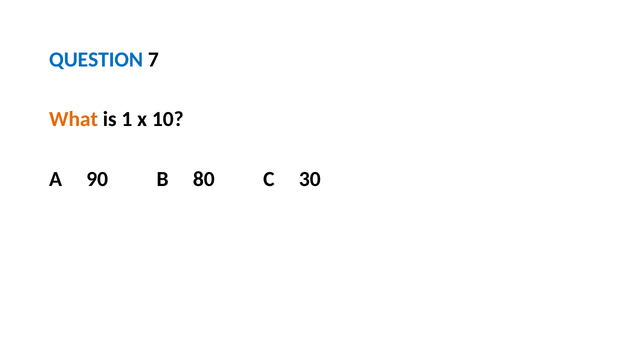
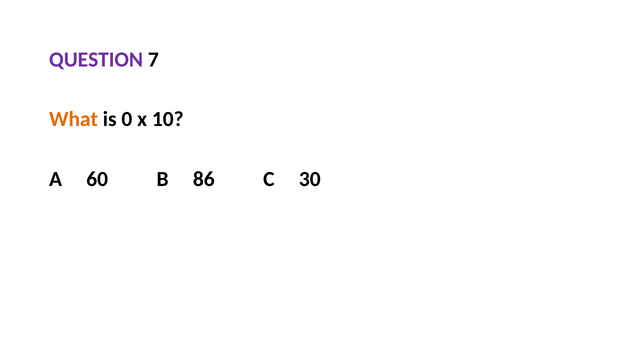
QUESTION colour: blue -> purple
1: 1 -> 0
90: 90 -> 60
80: 80 -> 86
